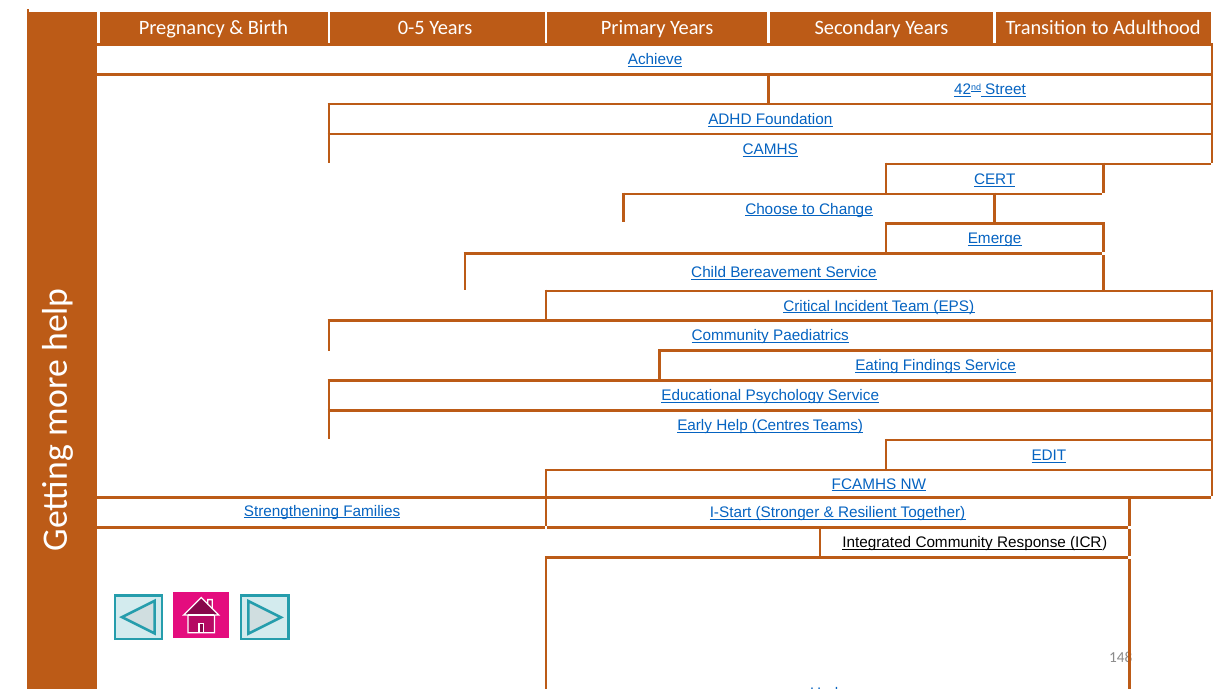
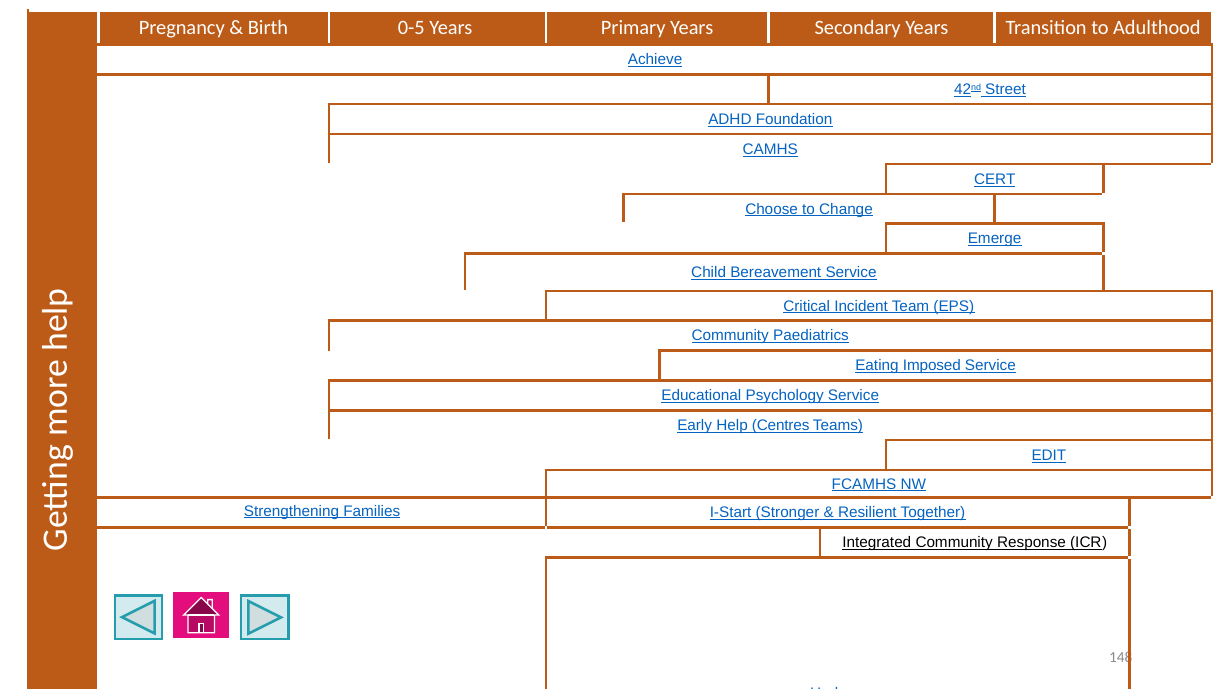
Findings: Findings -> Imposed
